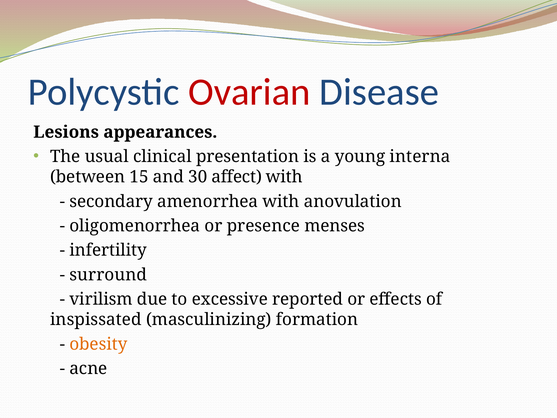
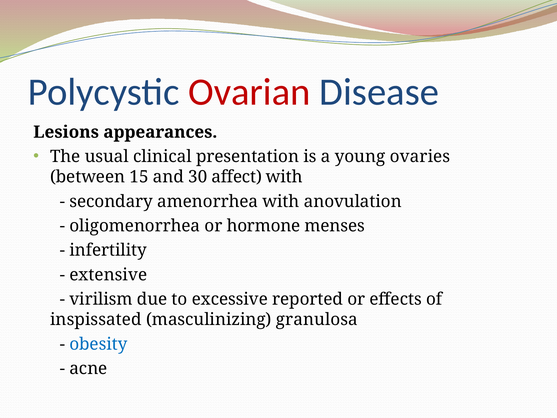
interna: interna -> ovaries
presence: presence -> hormone
surround: surround -> extensive
formation: formation -> granulosa
obesity colour: orange -> blue
